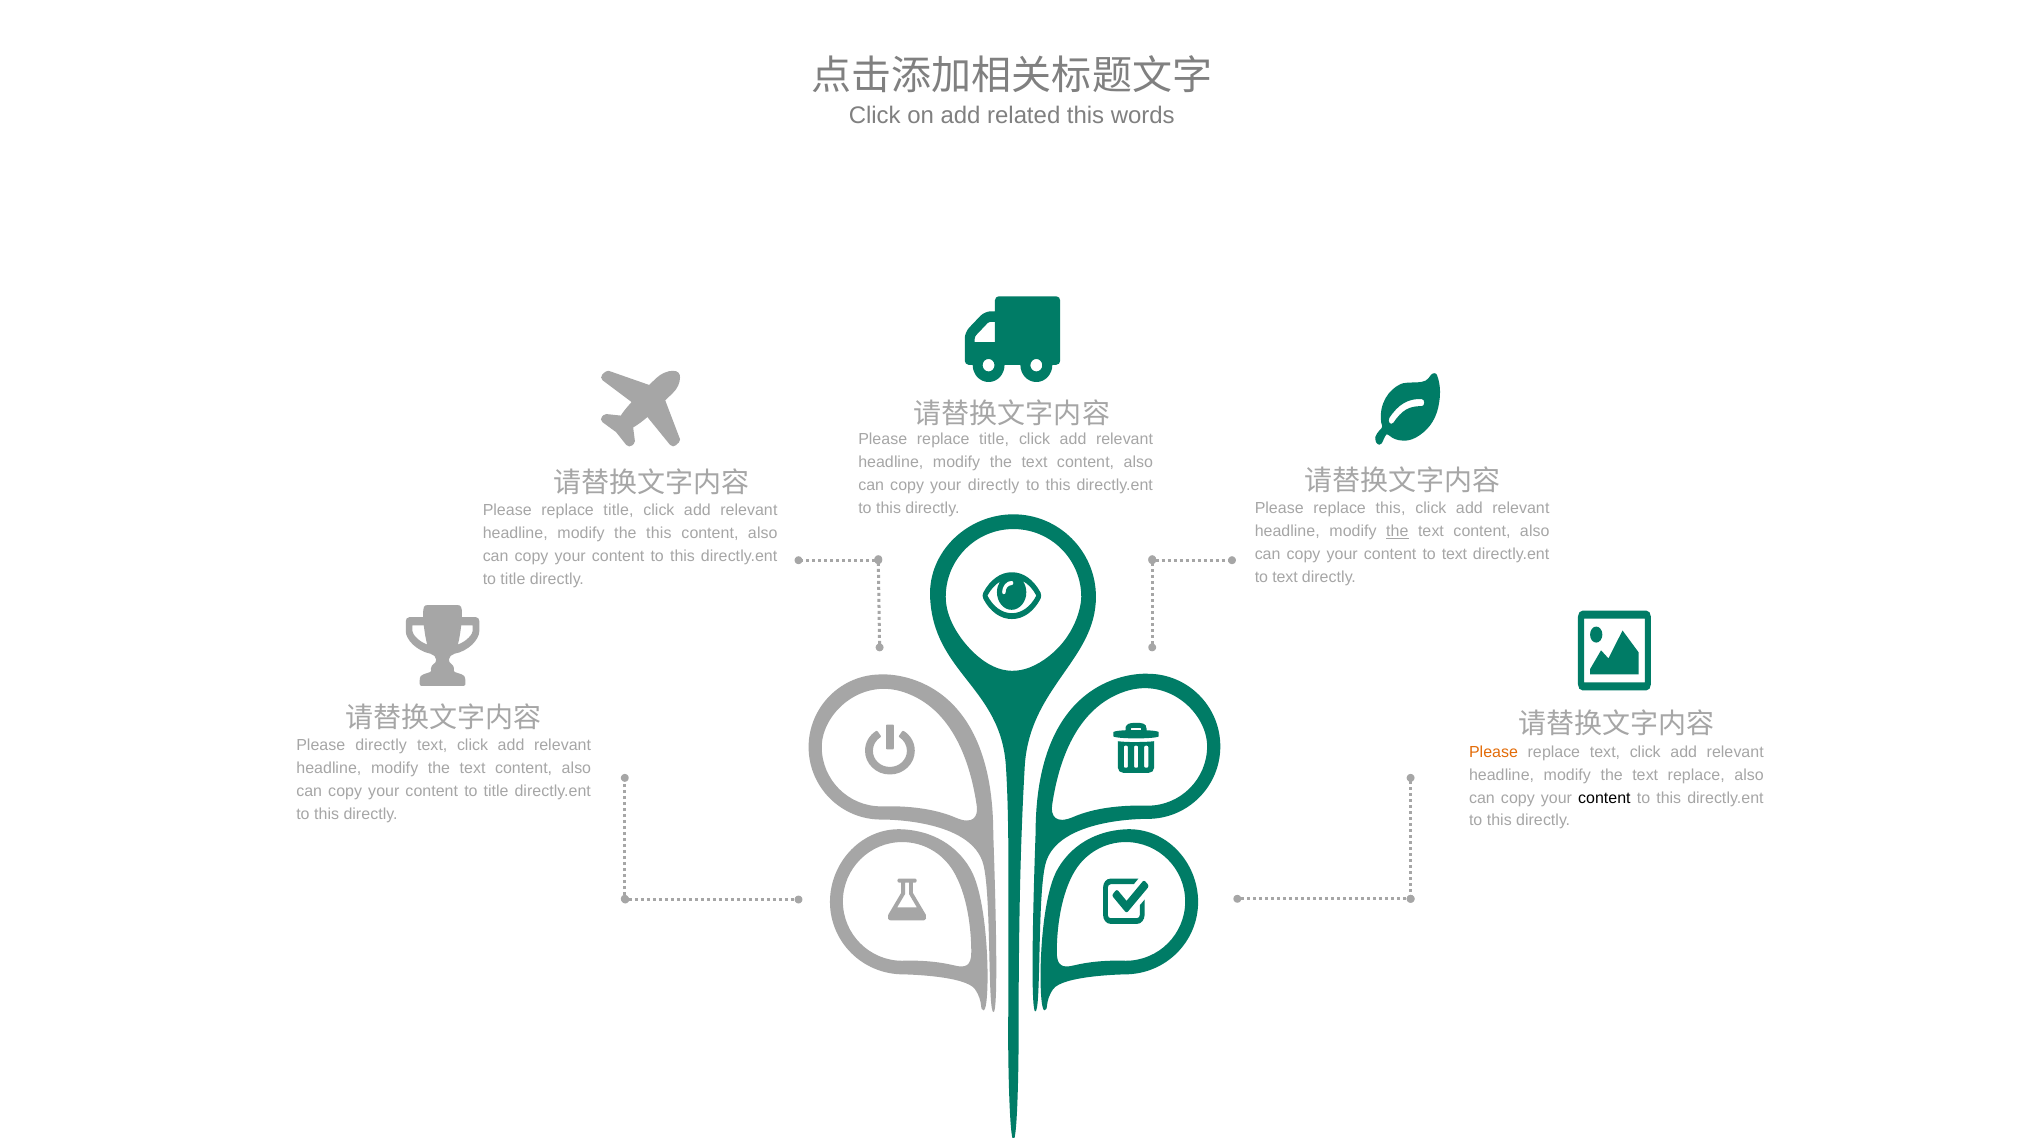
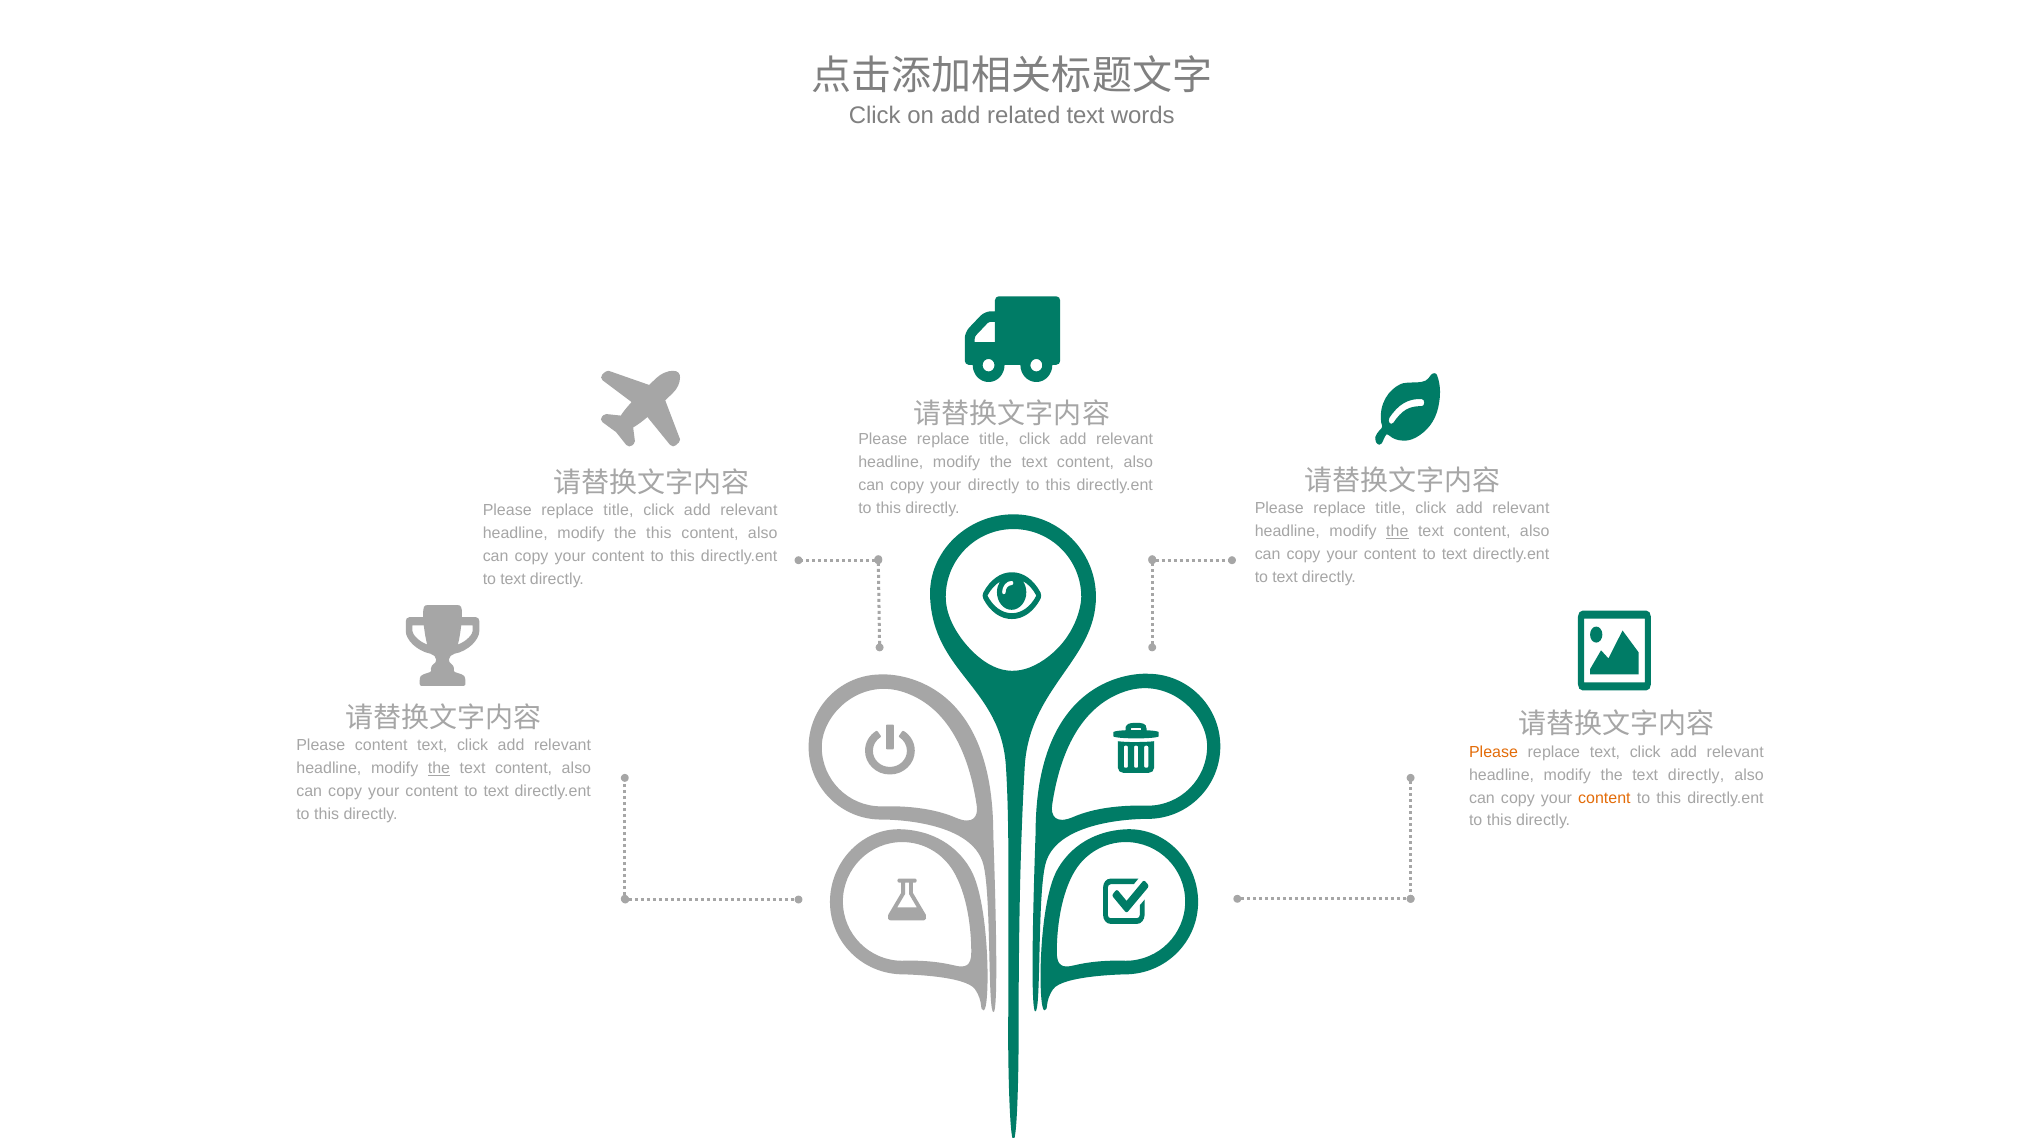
related this: this -> text
this at (1391, 509): this -> title
title at (513, 579): title -> text
Please directly: directly -> content
the at (439, 769) underline: none -> present
the text replace: replace -> directly
title at (496, 792): title -> text
content at (1604, 798) colour: black -> orange
